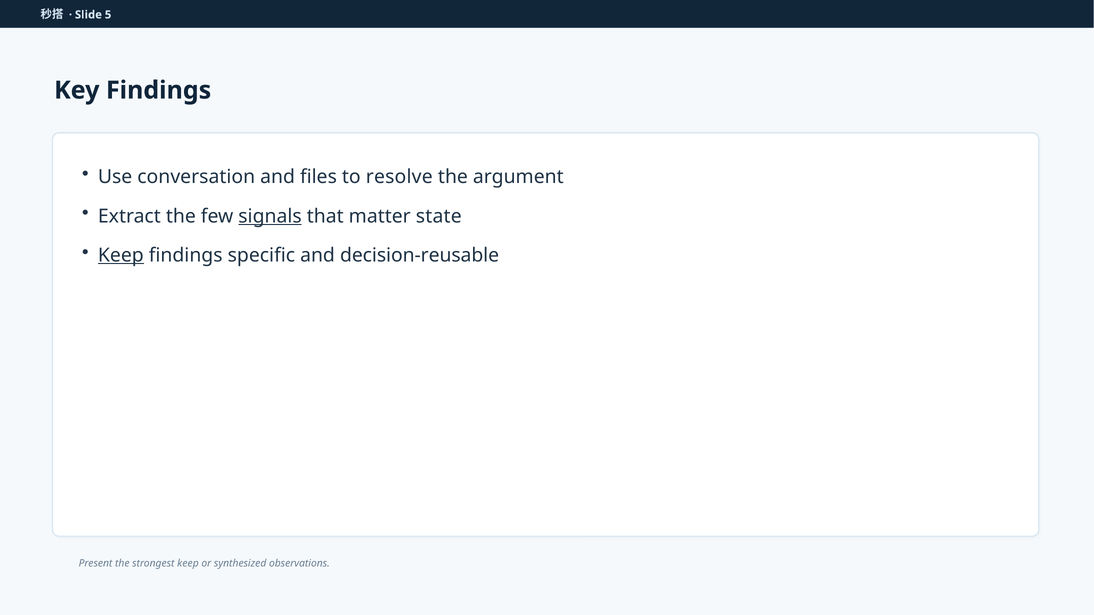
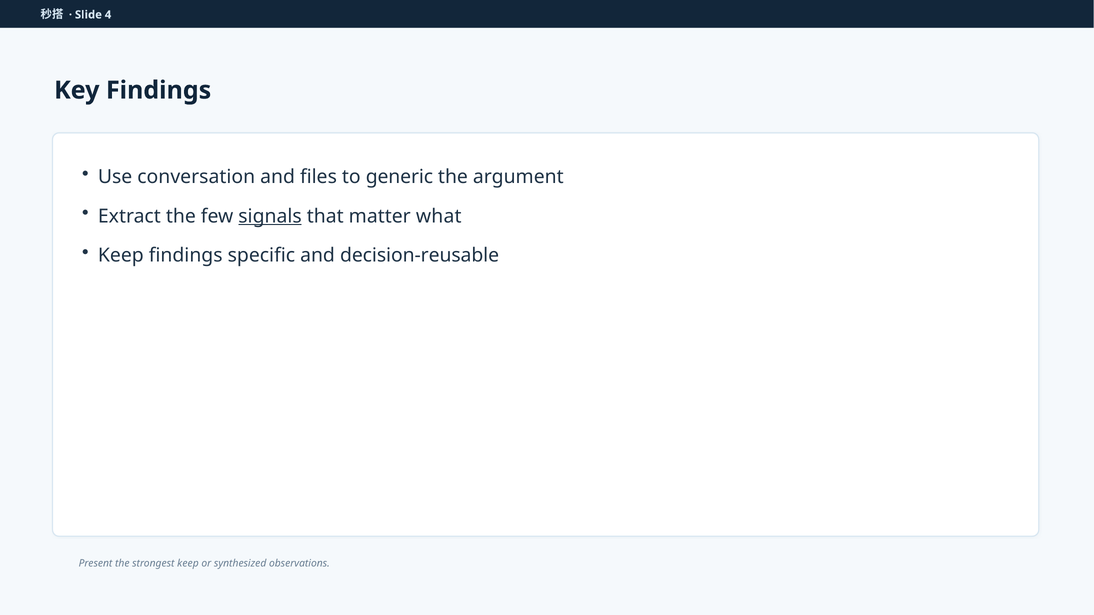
5: 5 -> 4
resolve: resolve -> generic
state: state -> what
Keep at (121, 255) underline: present -> none
